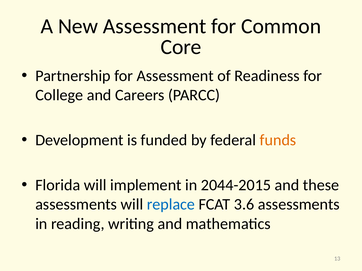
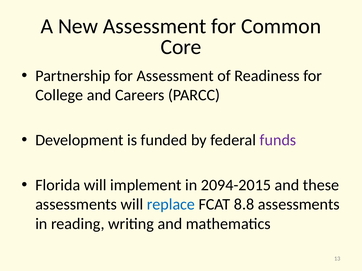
funds colour: orange -> purple
2044-2015: 2044-2015 -> 2094-2015
3.6: 3.6 -> 8.8
